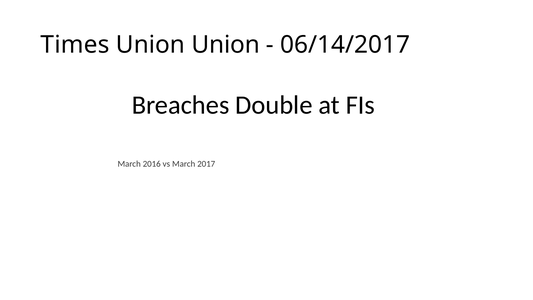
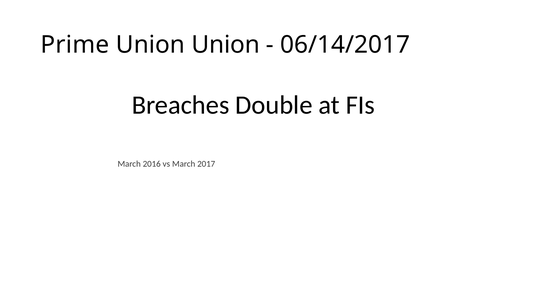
Times: Times -> Prime
